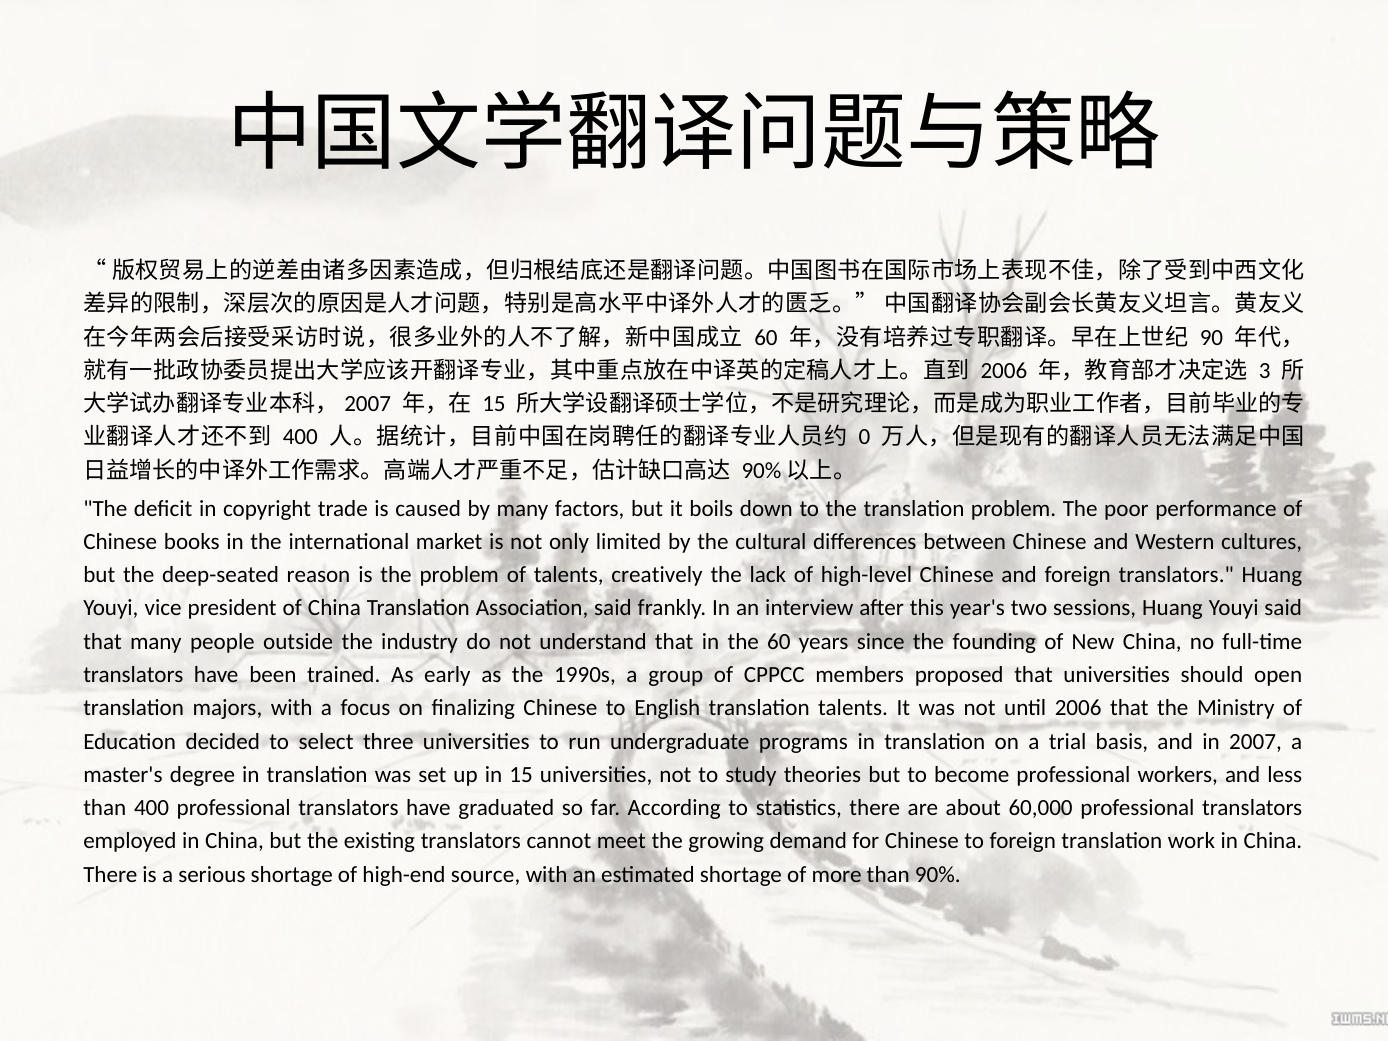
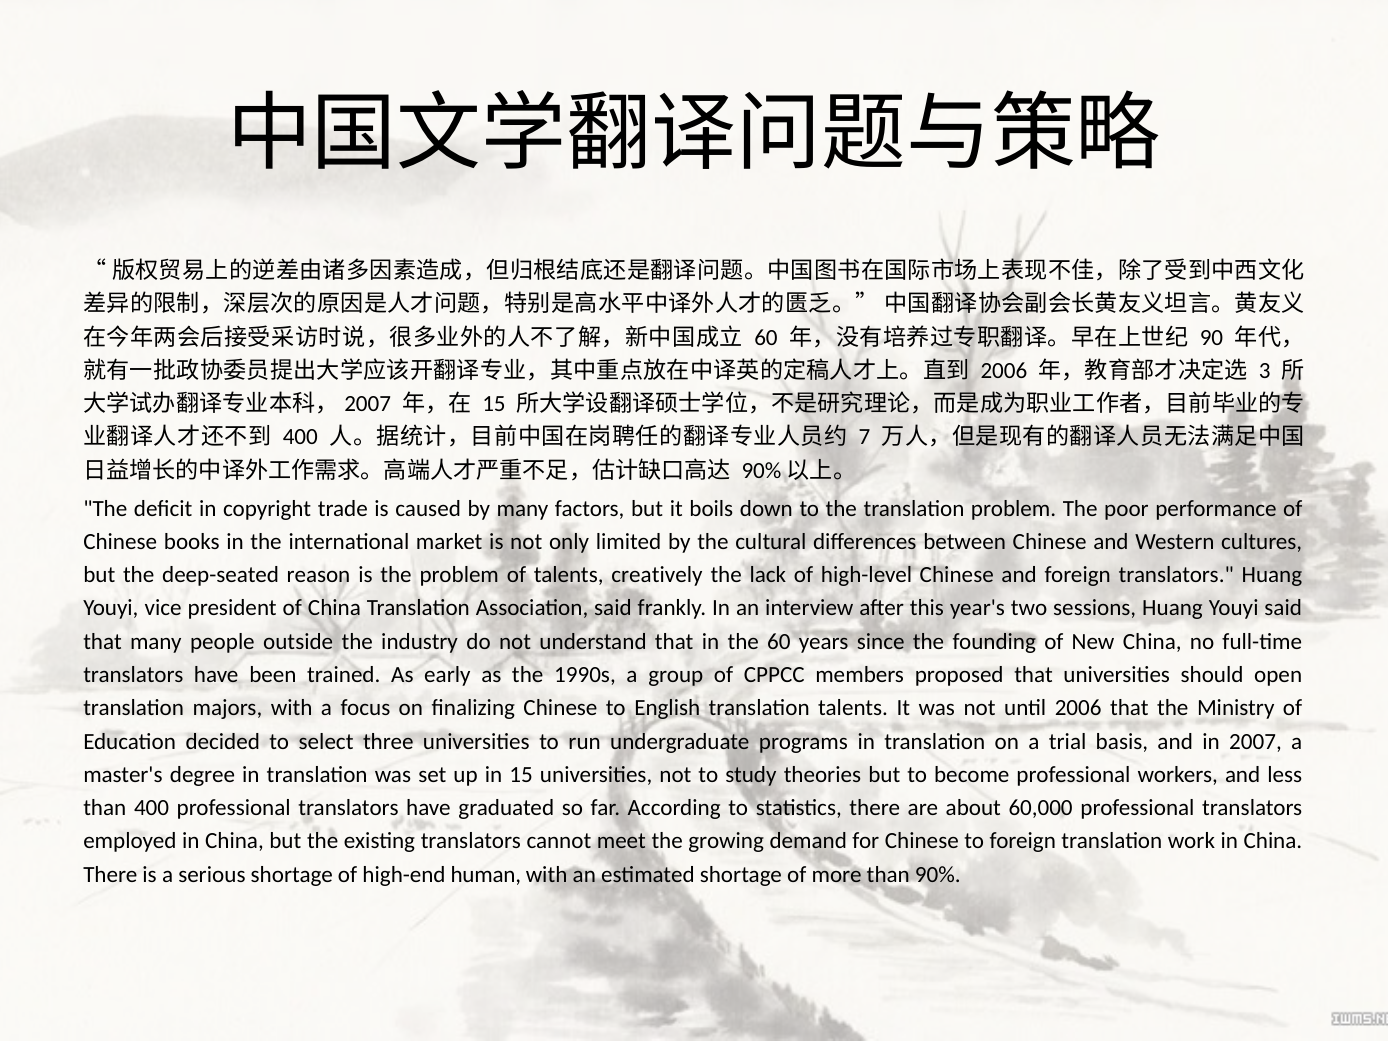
0: 0 -> 7
source: source -> human
